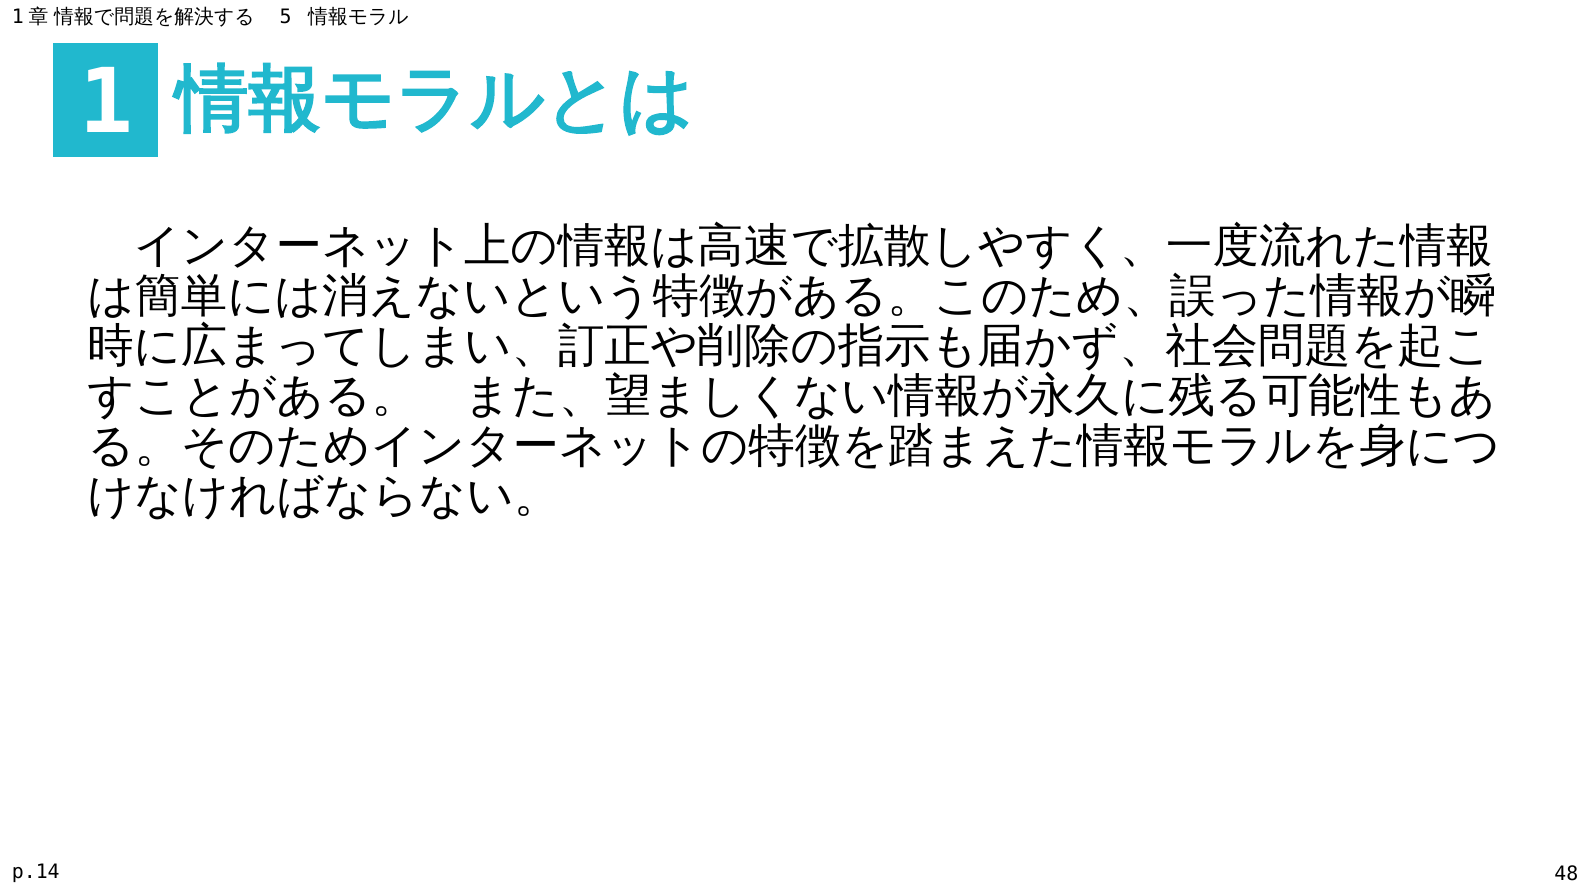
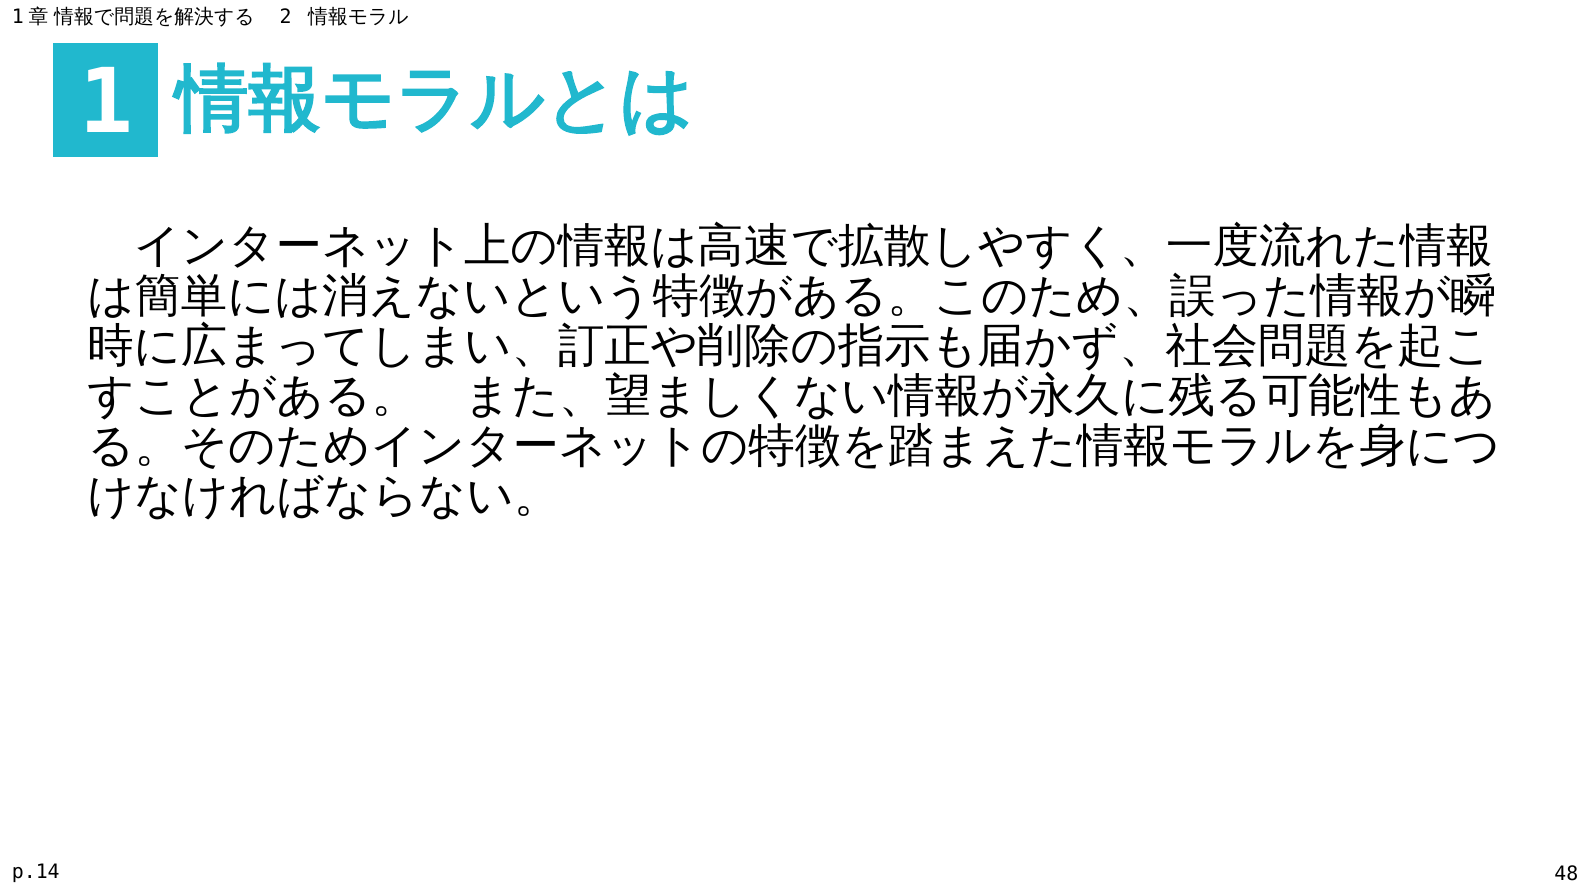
5: 5 -> 2
